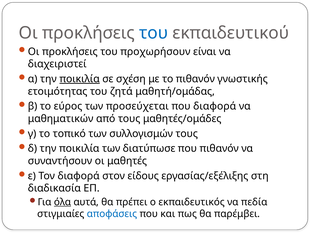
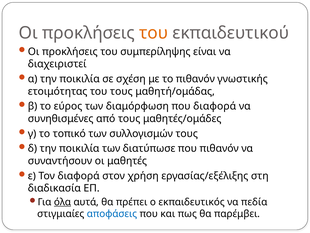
του at (154, 33) colour: blue -> orange
προχωρήσουν: προχωρήσουν -> συμπερίληψης
ποικιλία at (80, 79) underline: present -> none
του ζητά: ζητά -> τους
προσεύχεται: προσεύχεται -> διαμόρφωση
μαθηματικών: μαθηματικών -> συνηθισμένες
είδους: είδους -> χρήση
